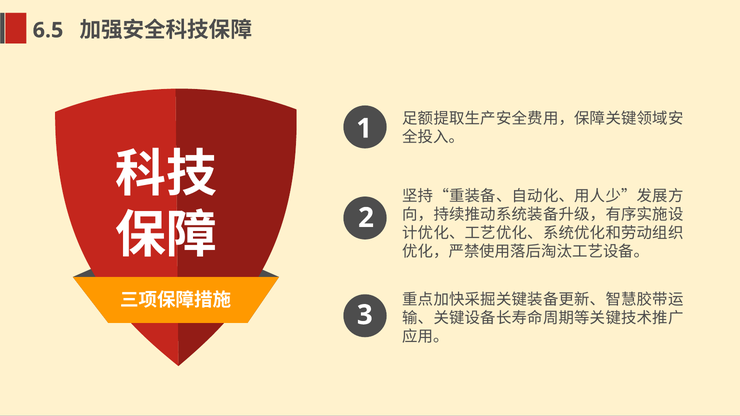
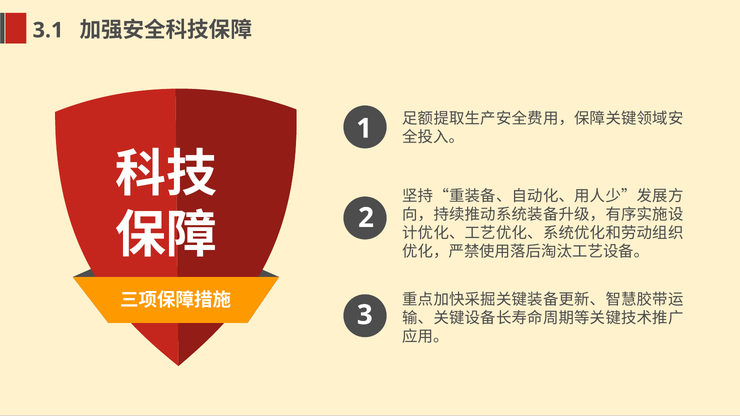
6.5: 6.5 -> 3.1
